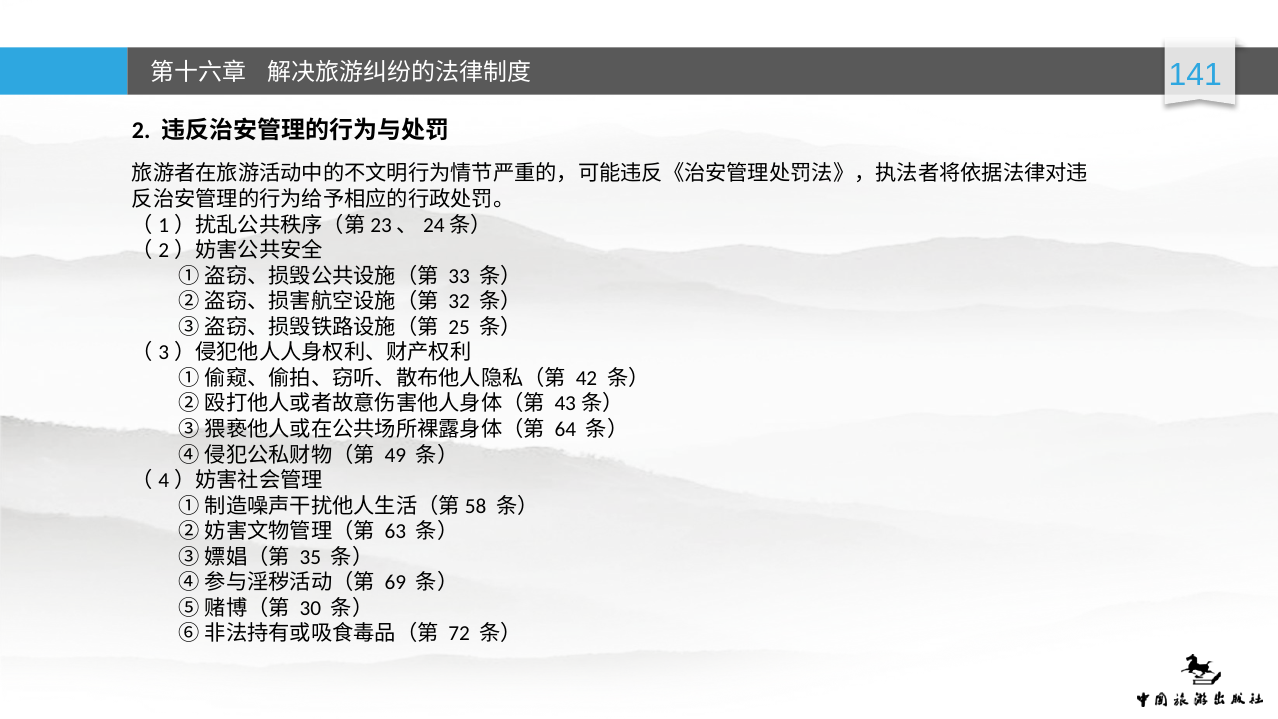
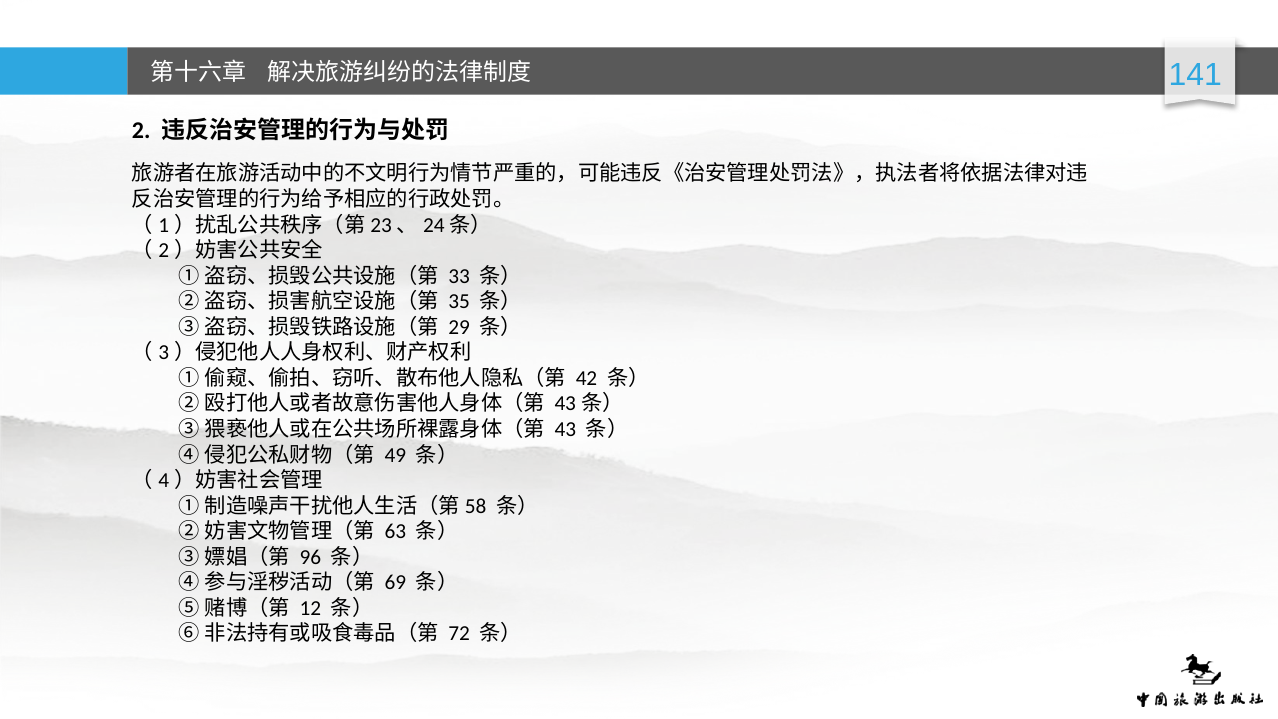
32: 32 -> 35
25: 25 -> 29
64: 64 -> 43
35: 35 -> 96
30: 30 -> 12
